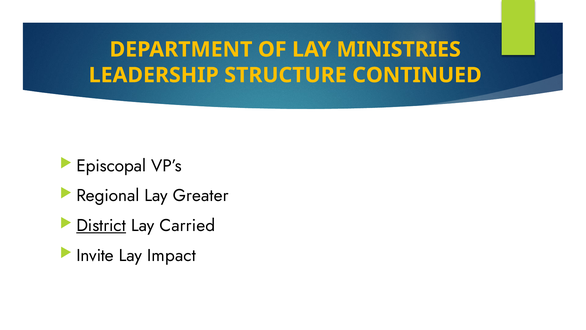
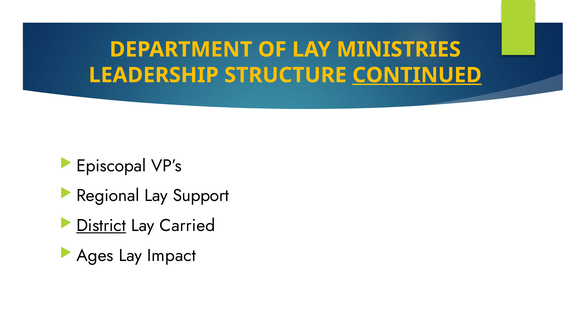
CONTINUED underline: none -> present
Greater: Greater -> Support
Invite: Invite -> Ages
